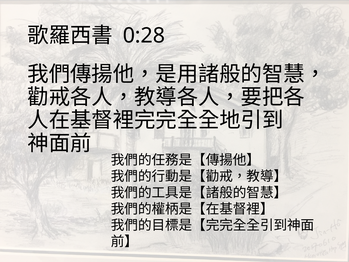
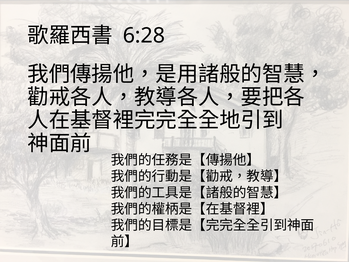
0:28: 0:28 -> 6:28
